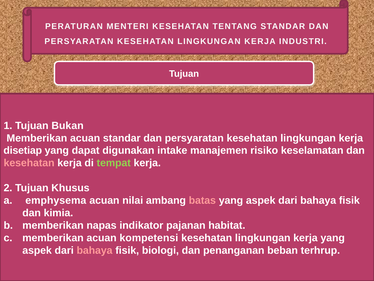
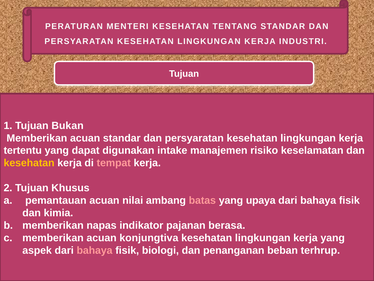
disetiap: disetiap -> tertentu
kesehatan at (29, 163) colour: pink -> yellow
tempat colour: light green -> pink
emphysema: emphysema -> pemantauan
aspek at (261, 200): aspek -> upaya
habitat: habitat -> berasa
kompetensi: kompetensi -> konjungtiva
